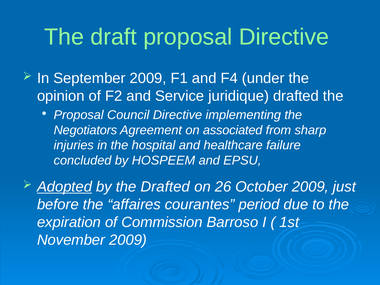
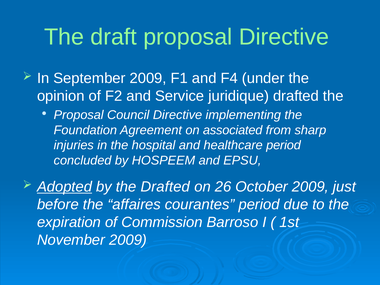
Negotiators: Negotiators -> Foundation
healthcare failure: failure -> period
